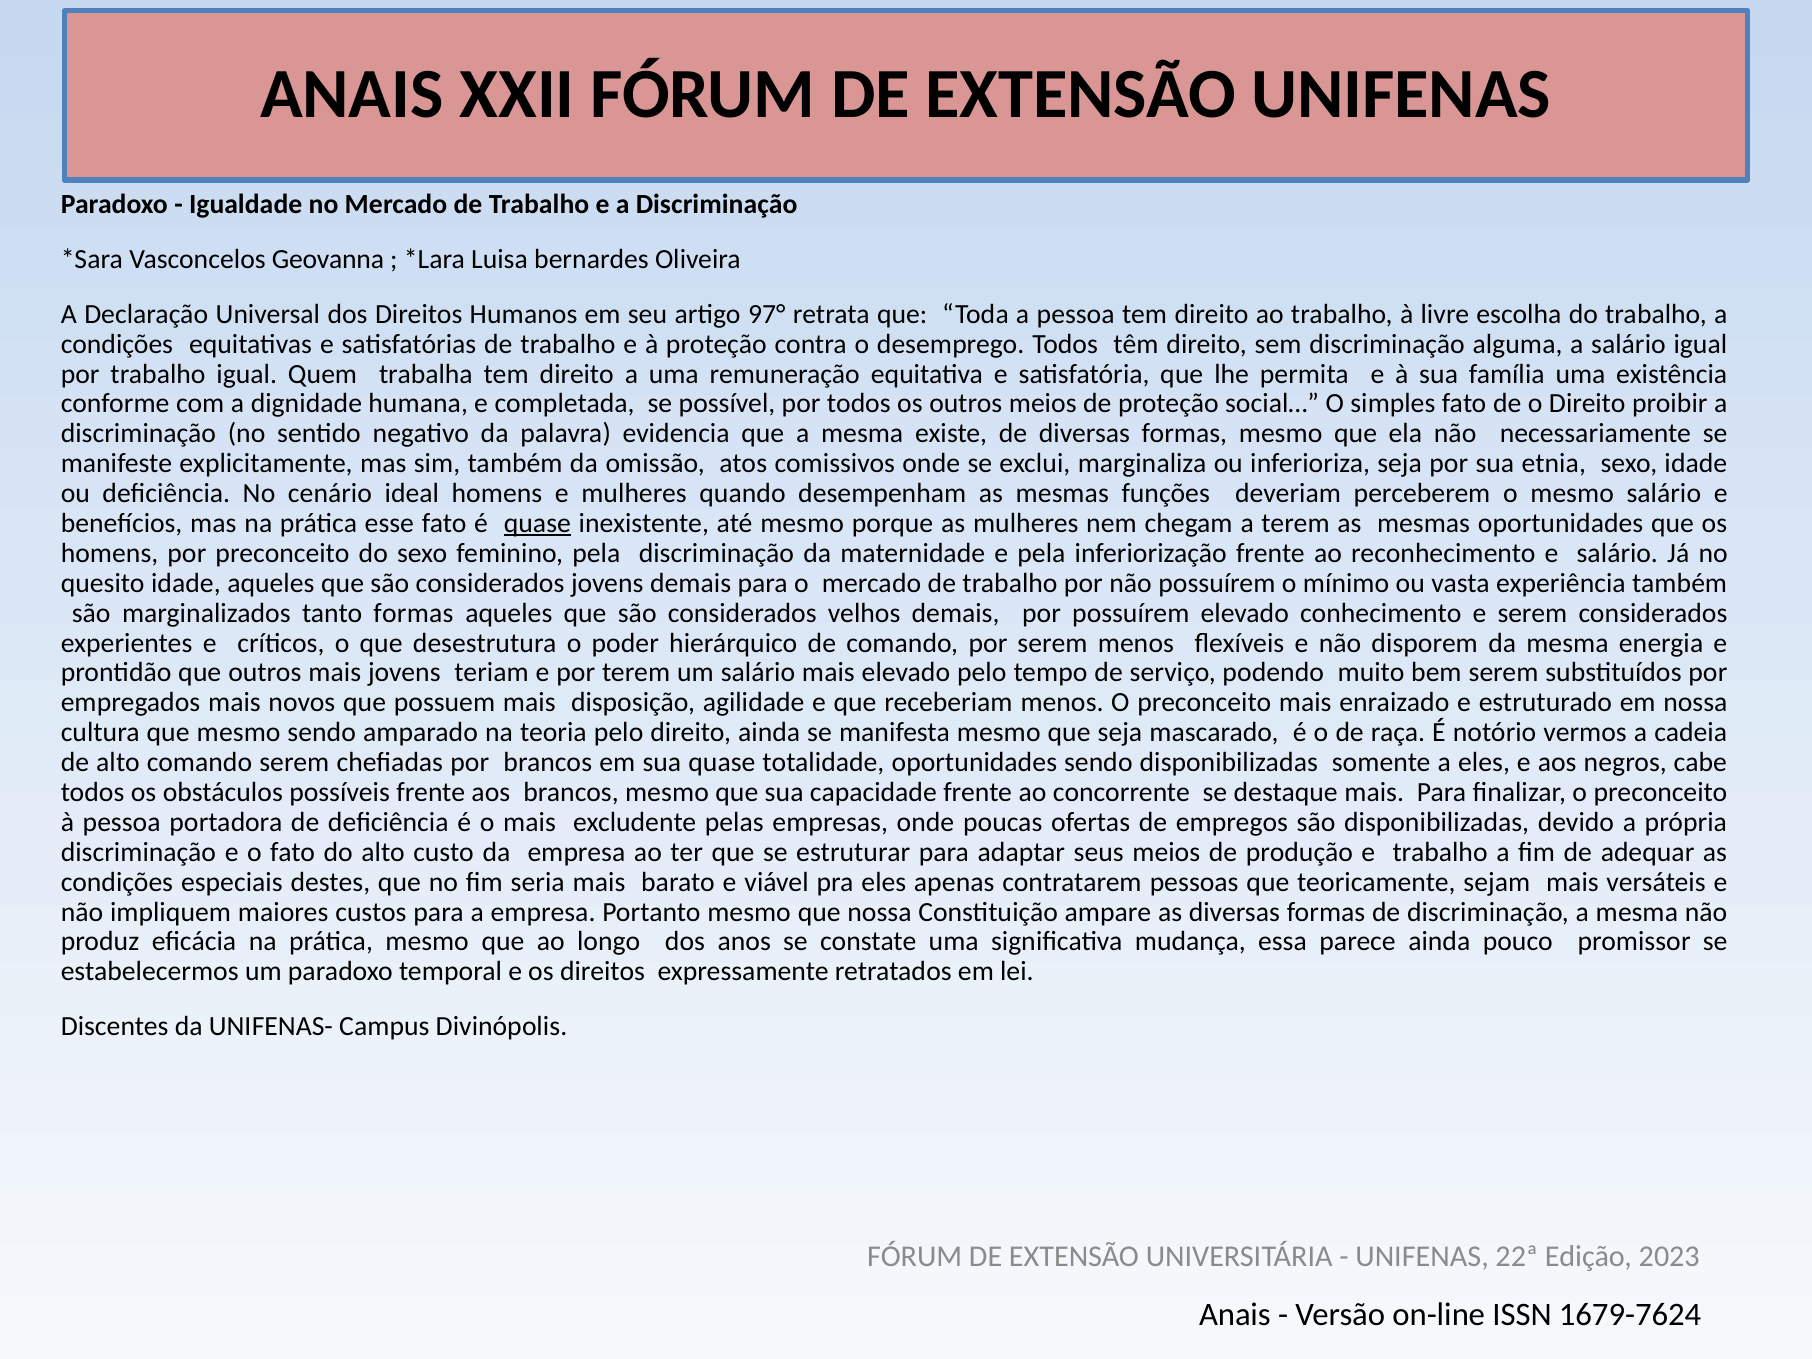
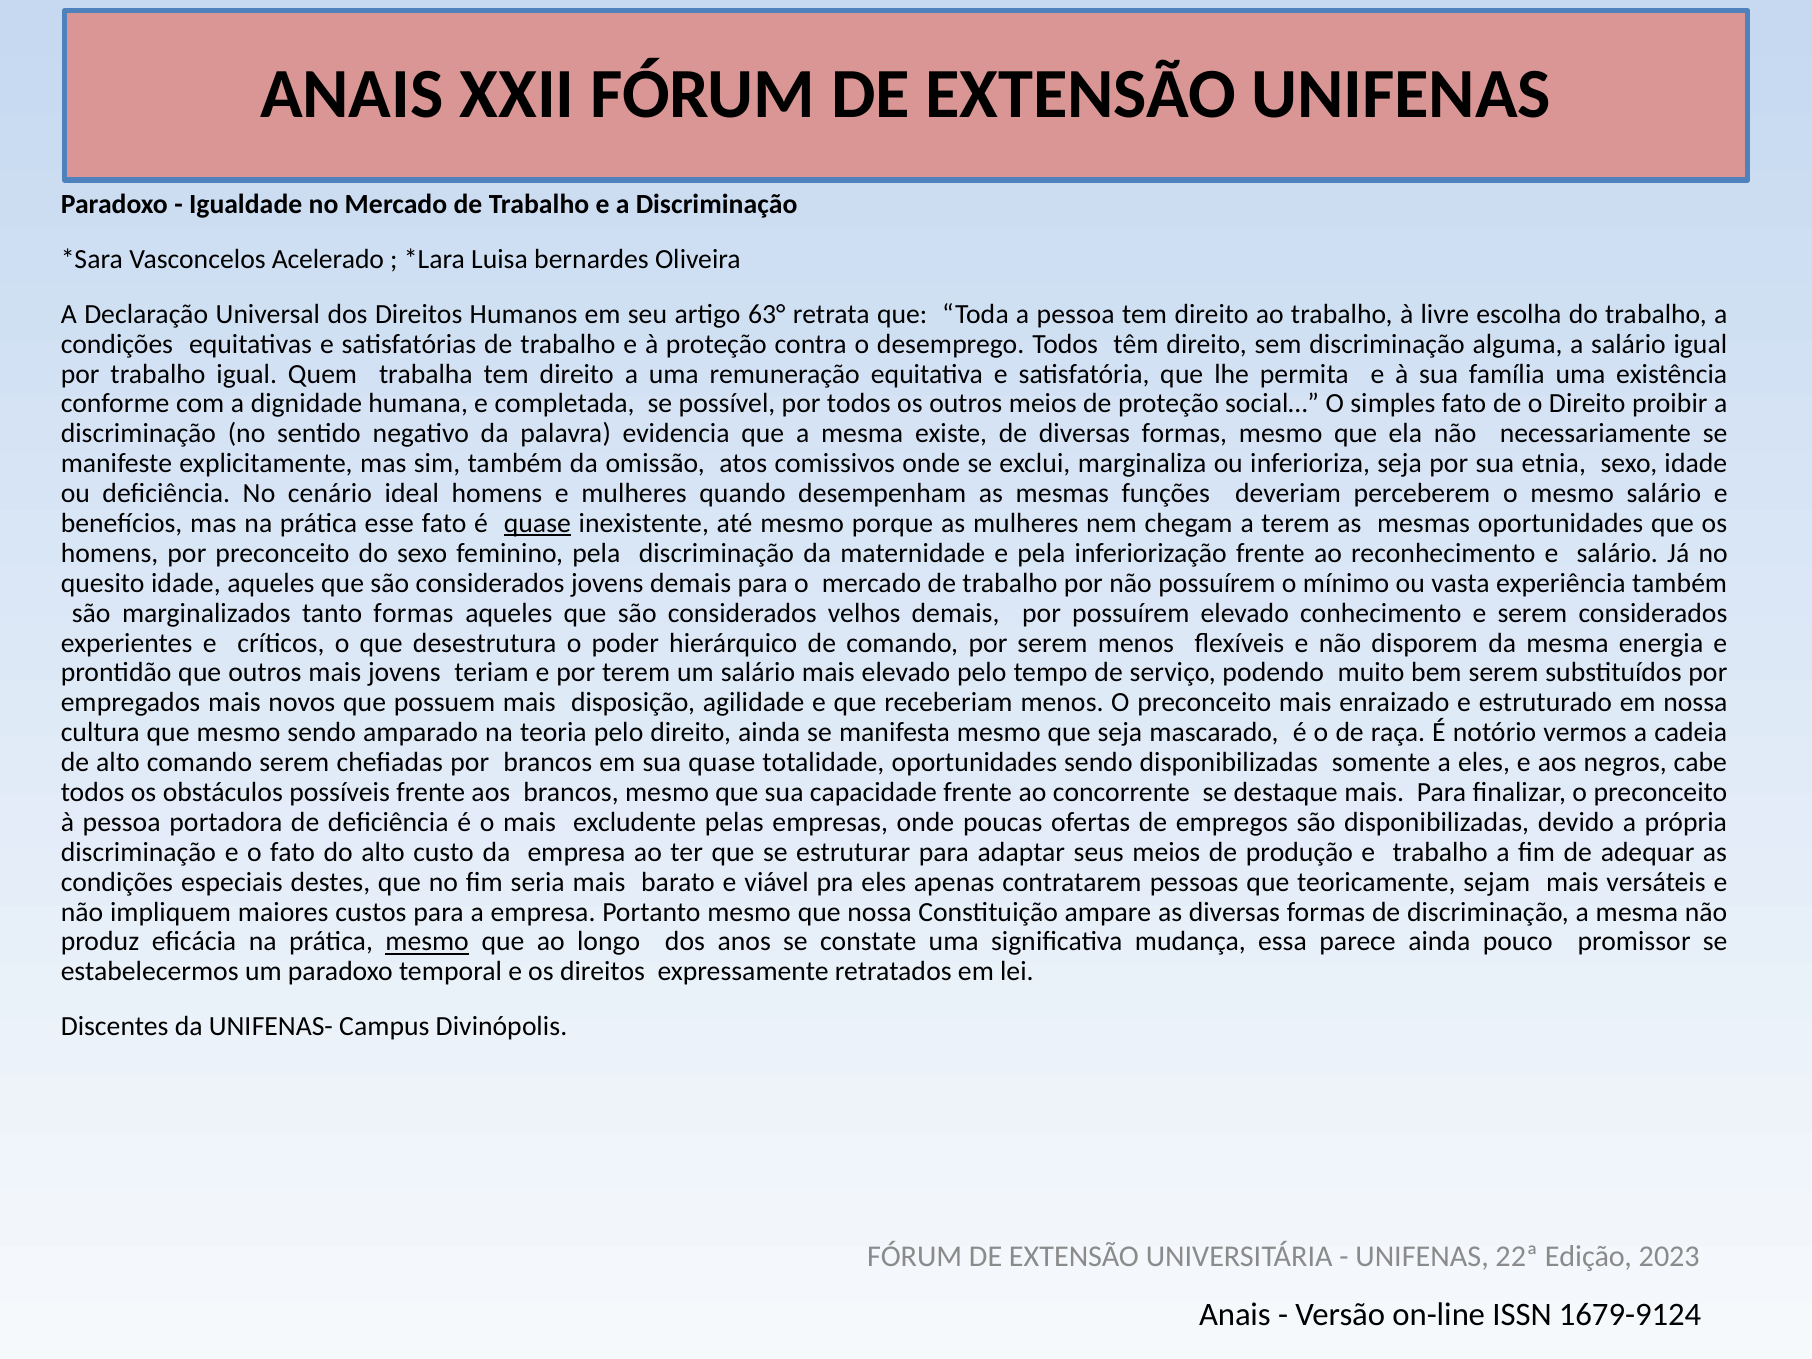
Geovanna: Geovanna -> Acelerado
97°: 97° -> 63°
mesmo at (427, 942) underline: none -> present
1679-7624: 1679-7624 -> 1679-9124
